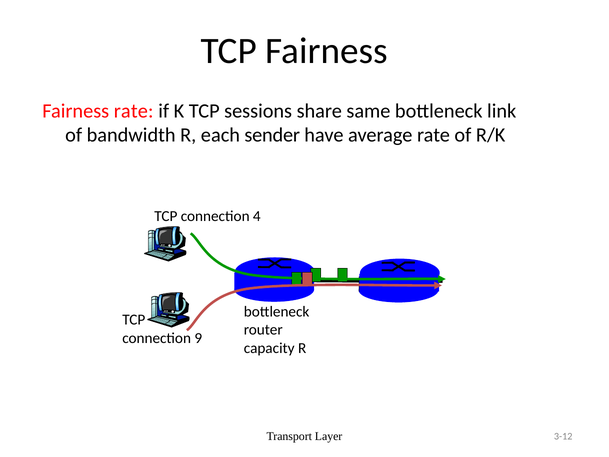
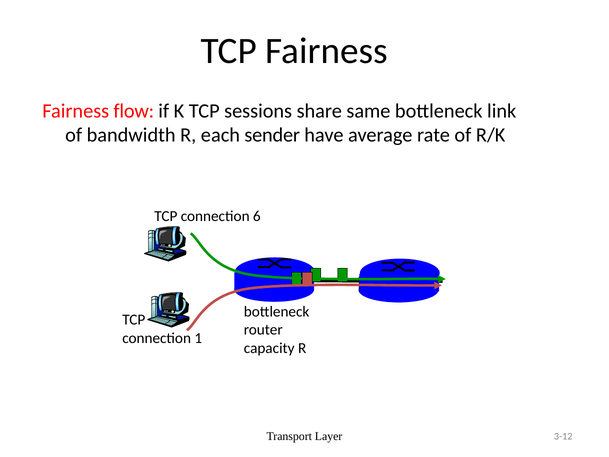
Fairness rate: rate -> flow
4: 4 -> 6
9: 9 -> 1
